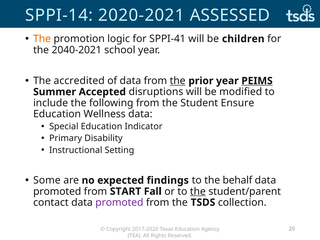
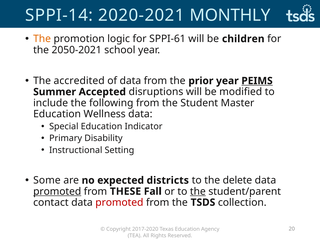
ASSESSED: ASSESSED -> MONTHLY
SPPI-41: SPPI-41 -> SPPI-61
2040-2021: 2040-2021 -> 2050-2021
the at (178, 81) underline: present -> none
Ensure: Ensure -> Master
findings: findings -> districts
behalf: behalf -> delete
promoted at (57, 191) underline: none -> present
START: START -> THESE
promoted at (119, 202) colour: purple -> red
